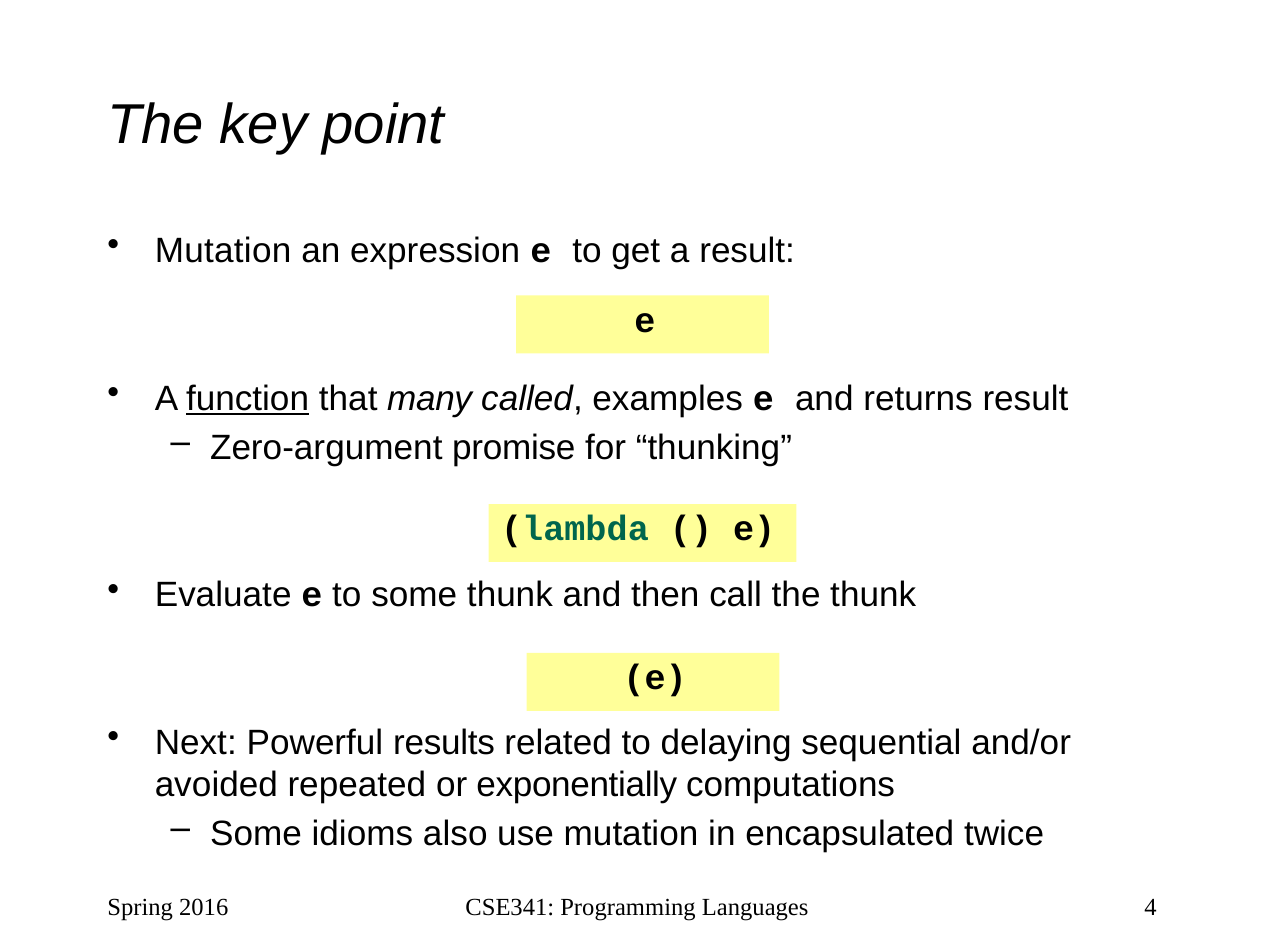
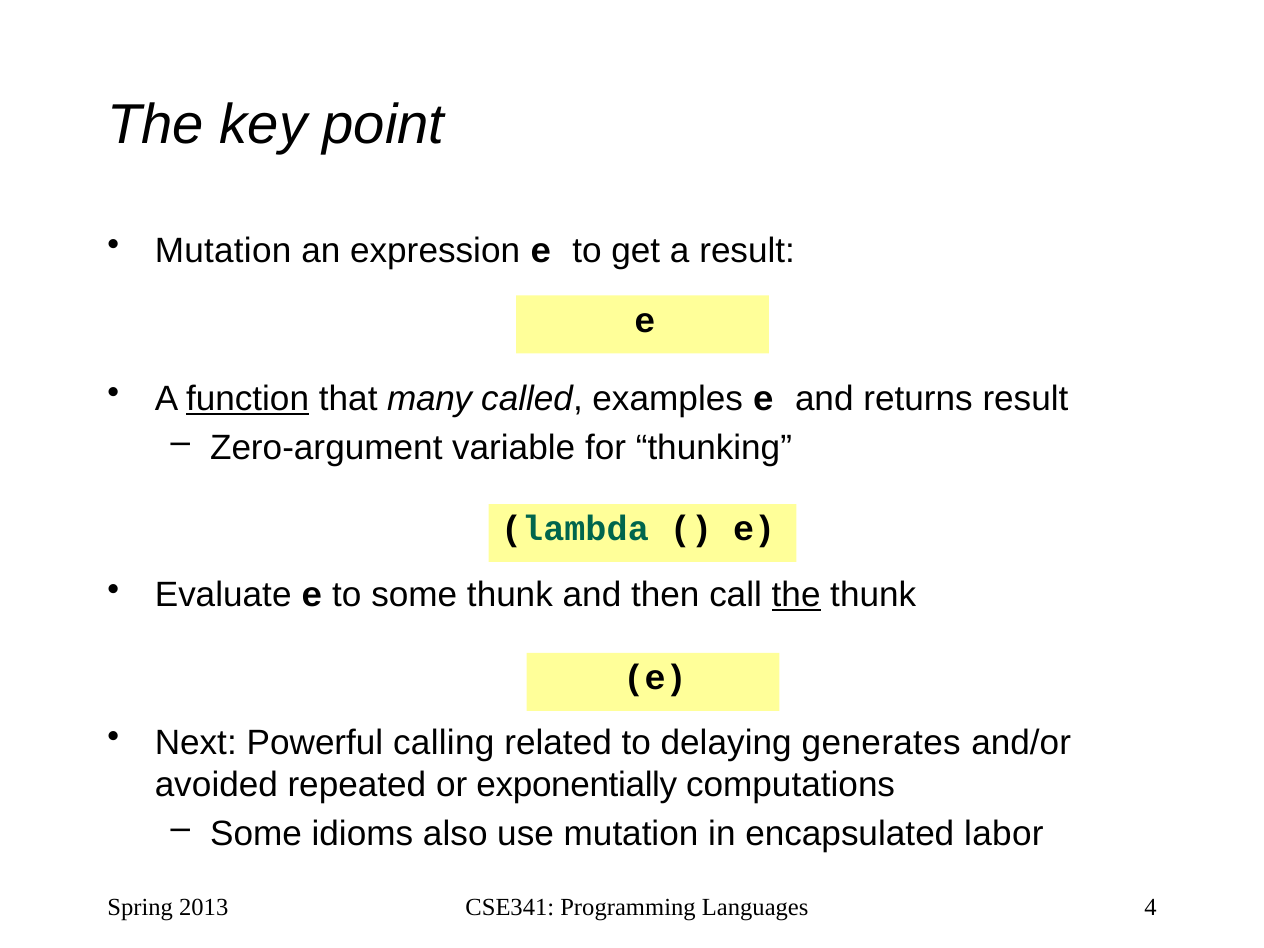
promise: promise -> variable
the at (796, 595) underline: none -> present
results: results -> calling
sequential: sequential -> generates
twice: twice -> labor
2016: 2016 -> 2013
